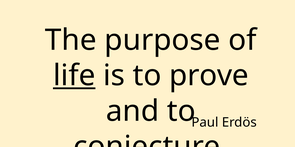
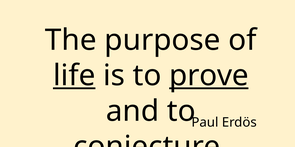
prove underline: none -> present
